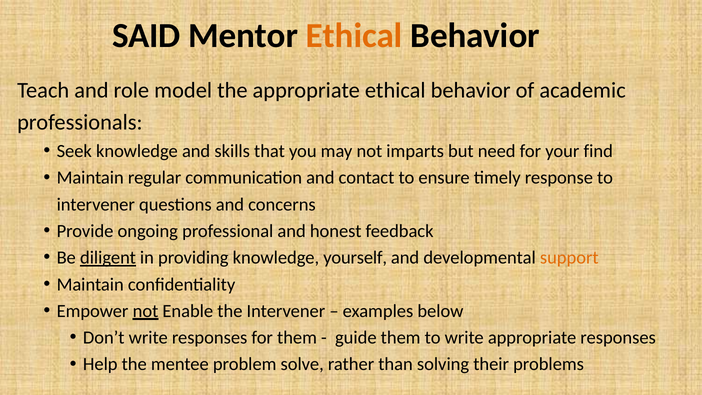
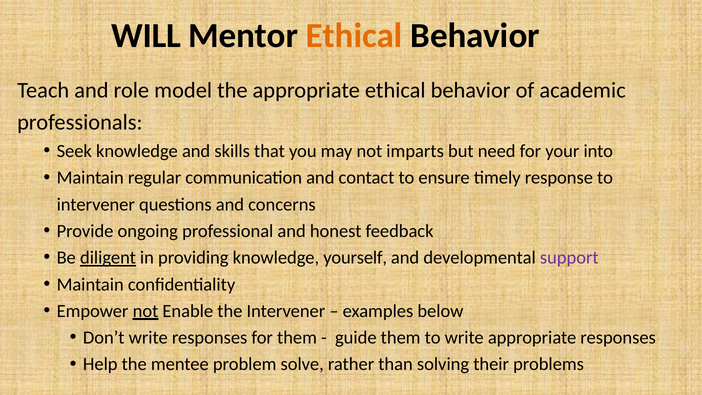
SAID: SAID -> WILL
find: find -> into
support colour: orange -> purple
